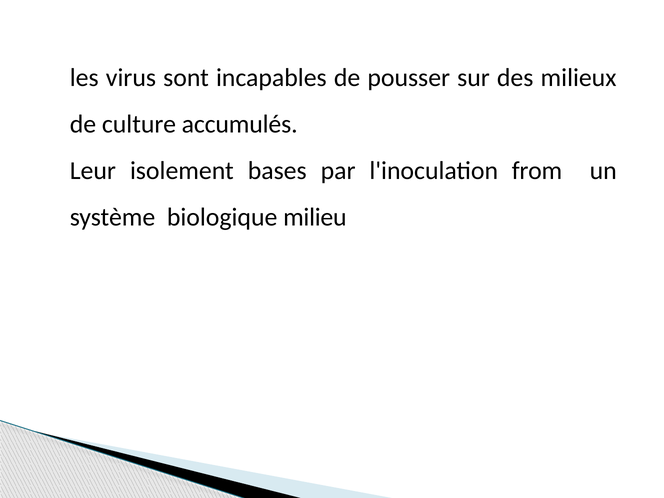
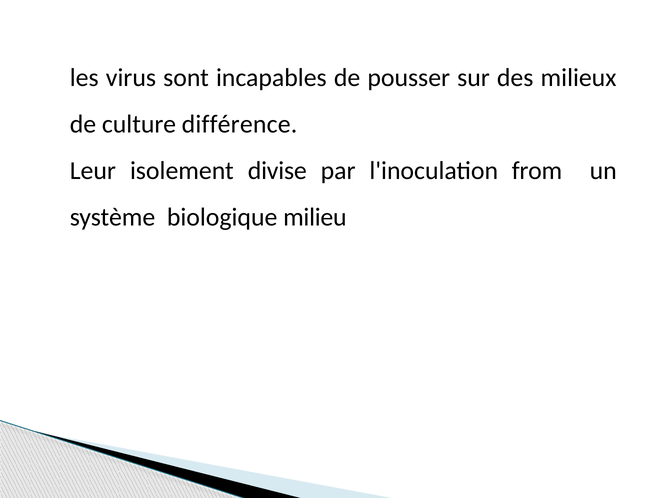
accumulés: accumulés -> différence
bases: bases -> divise
